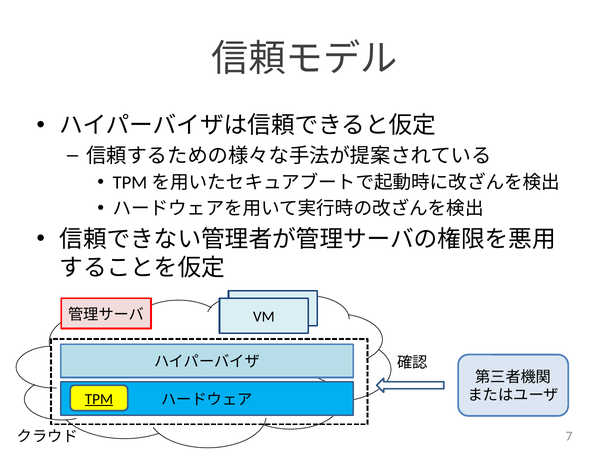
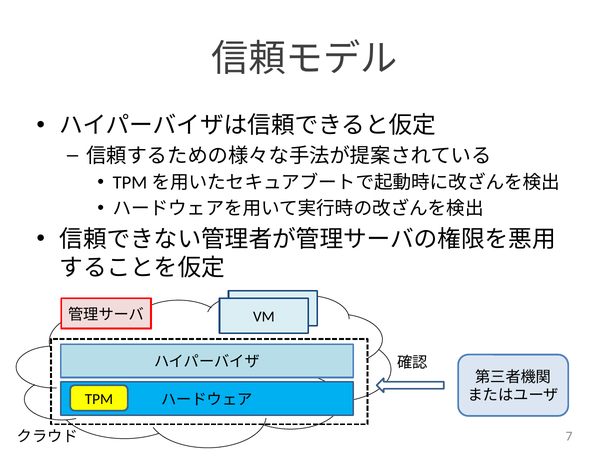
TPM underline: present -> none
